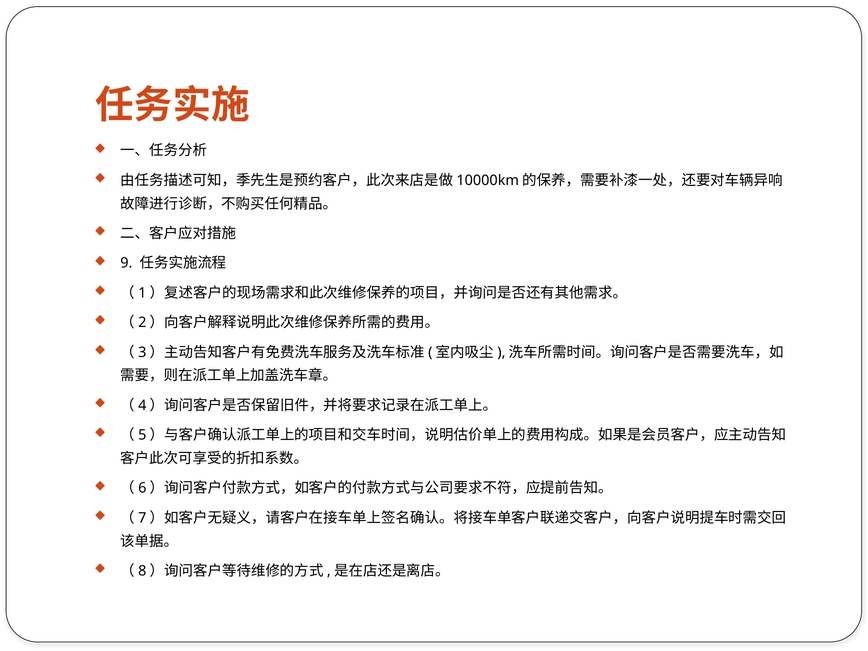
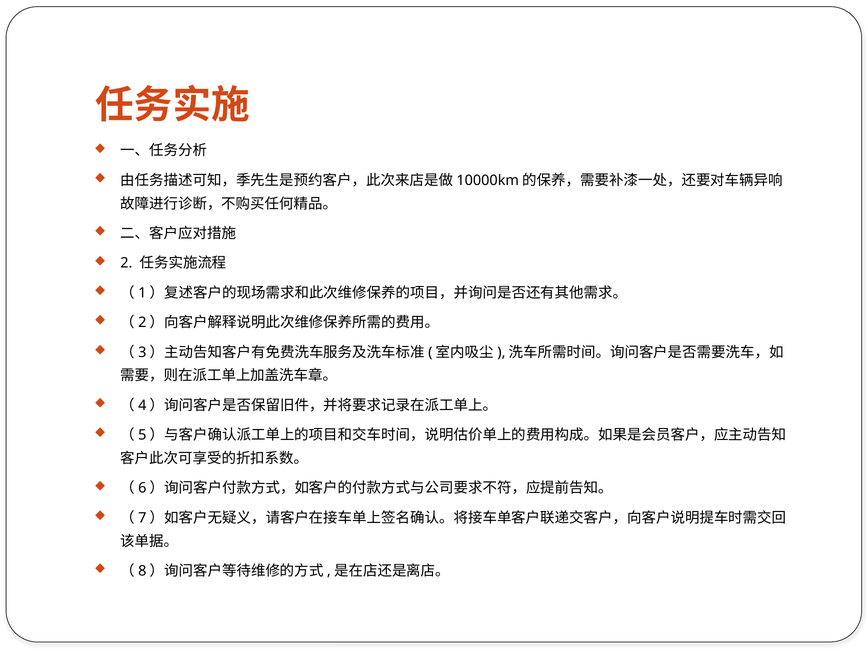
9: 9 -> 2
